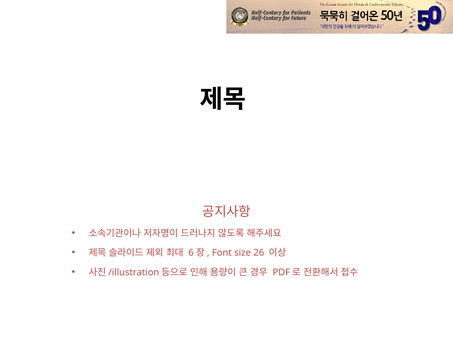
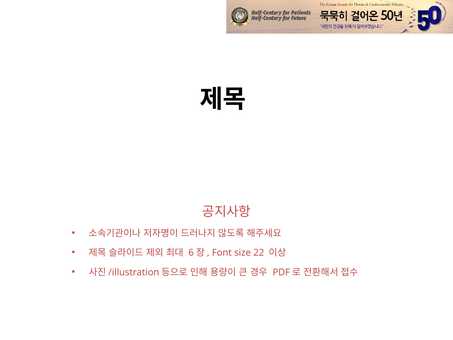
26: 26 -> 22
